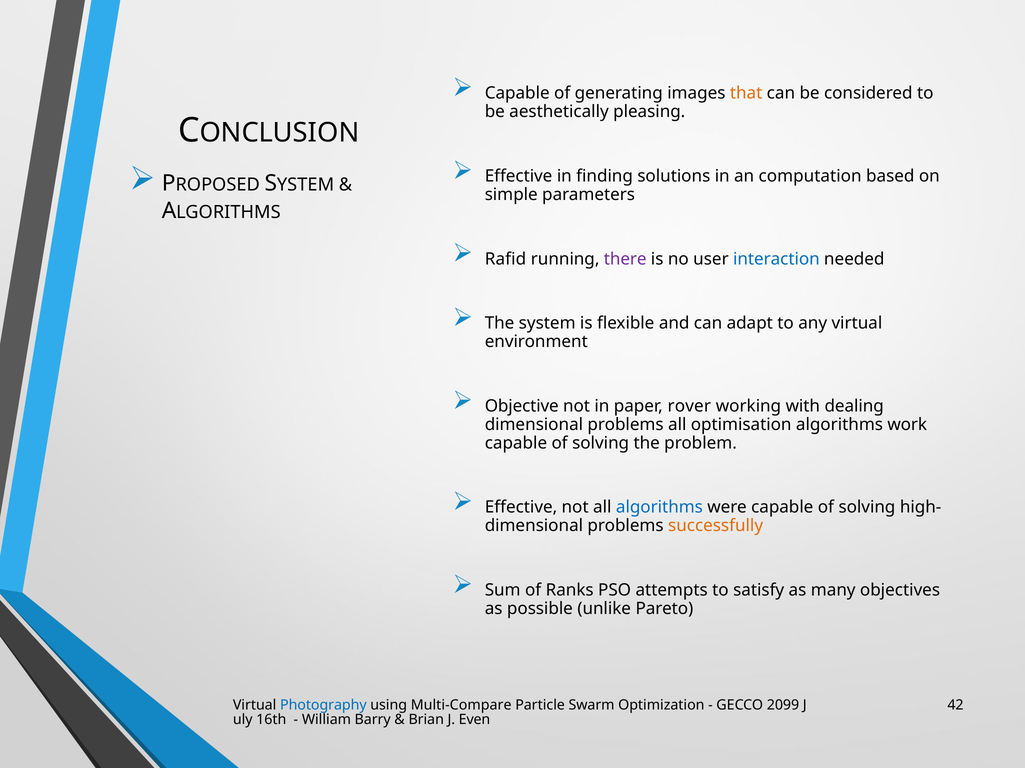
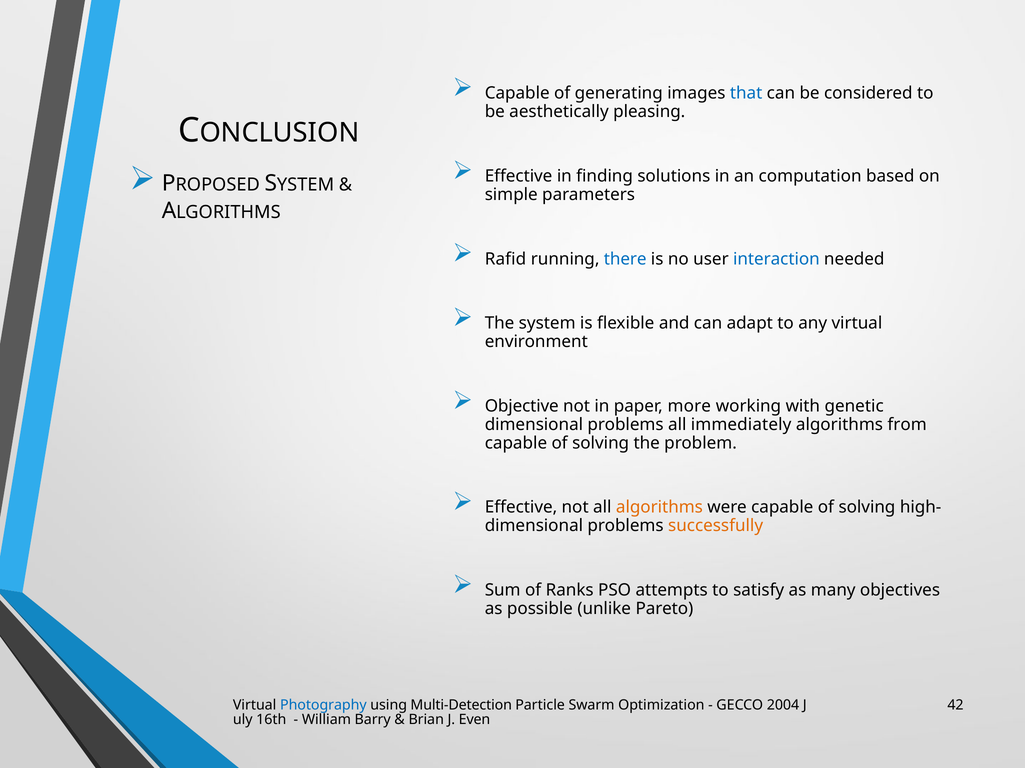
that colour: orange -> blue
there colour: purple -> blue
rover: rover -> more
dealing: dealing -> genetic
optimisation: optimisation -> immediately
work: work -> from
algorithms at (659, 508) colour: blue -> orange
Multi-Compare: Multi-Compare -> Multi-Detection
2099: 2099 -> 2004
